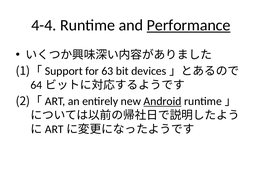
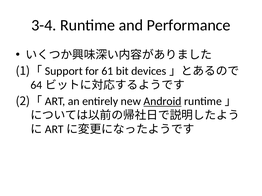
4-4: 4-4 -> 3-4
Performance underline: present -> none
63: 63 -> 61
